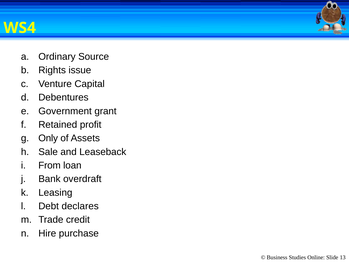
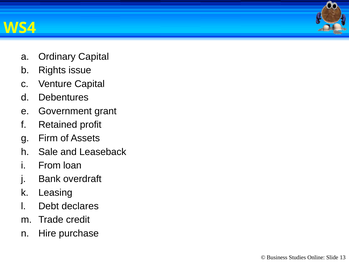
Ordinary Source: Source -> Capital
Only: Only -> Firm
